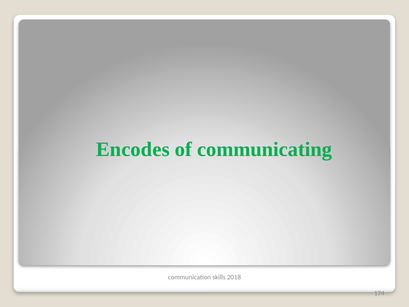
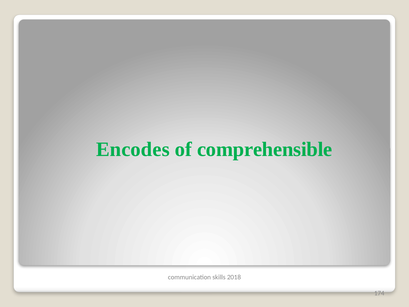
communicating: communicating -> comprehensible
